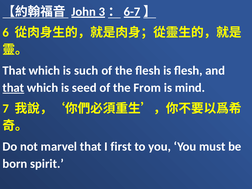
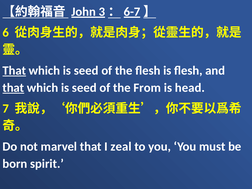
That at (14, 71) underline: none -> present
such at (86, 71): such -> seed
mind: mind -> head
first: first -> zeal
